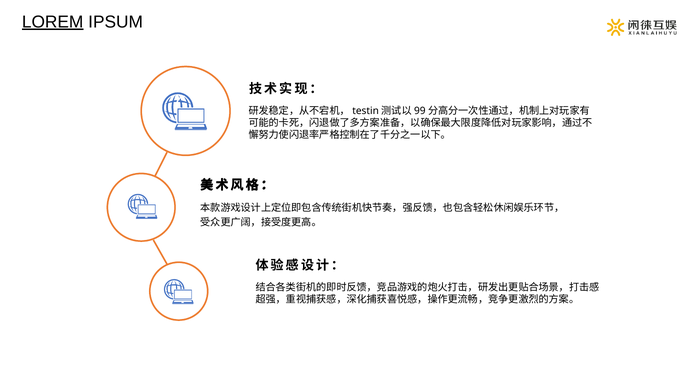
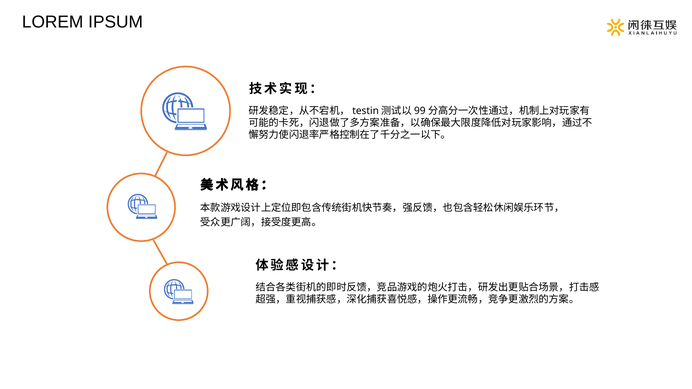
LOREM underline: present -> none
